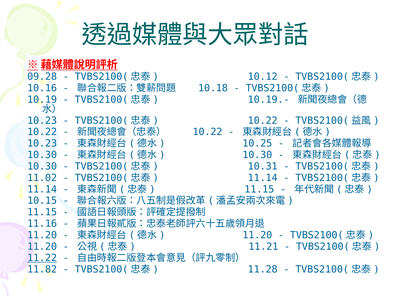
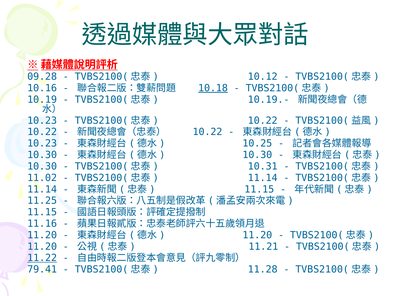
10.18 underline: none -> present
10.15: 10.15 -> 11.25
11.82: 11.82 -> 79.41
